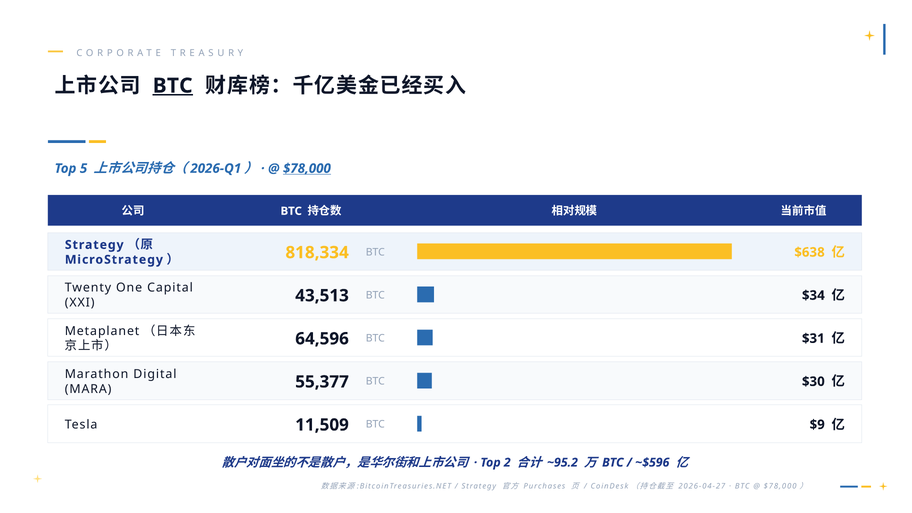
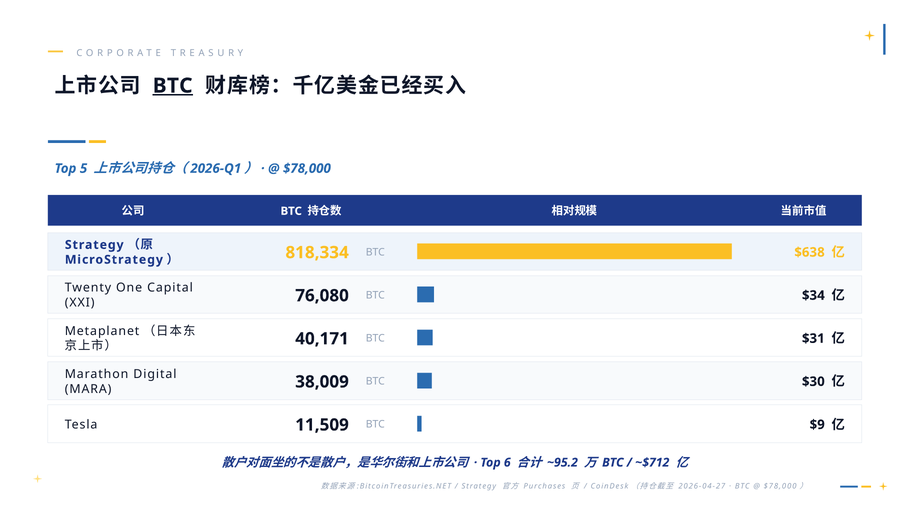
$78,000 at (307, 168) underline: present -> none
43,513: 43,513 -> 76,080
64,596: 64,596 -> 40,171
55,377: 55,377 -> 38,009
2: 2 -> 6
~$596: ~$596 -> ~$712
